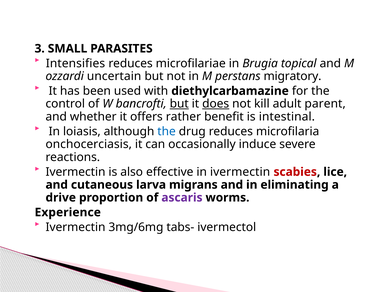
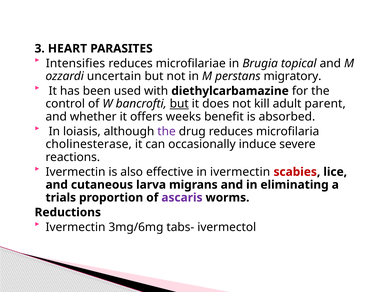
SMALL: SMALL -> HEART
does underline: present -> none
rather: rather -> weeks
intestinal: intestinal -> absorbed
the at (167, 132) colour: blue -> purple
onchocerciasis: onchocerciasis -> cholinesterase
drive: drive -> trials
Experience: Experience -> Reductions
